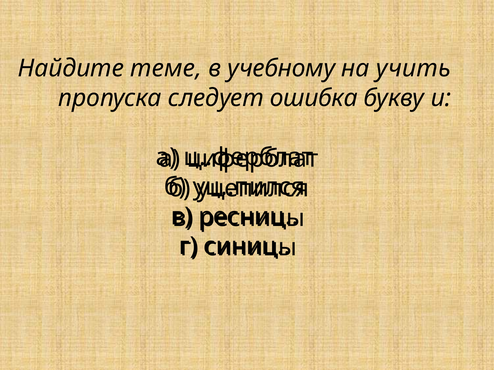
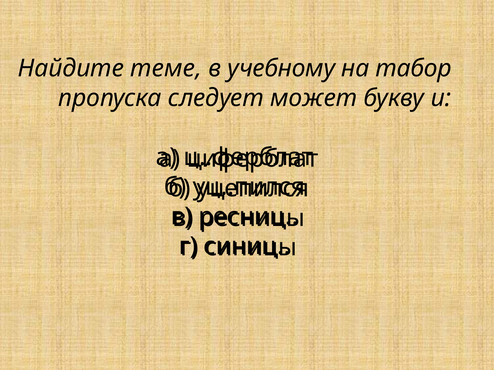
учить: учить -> табор
ошибка: ошибка -> может
